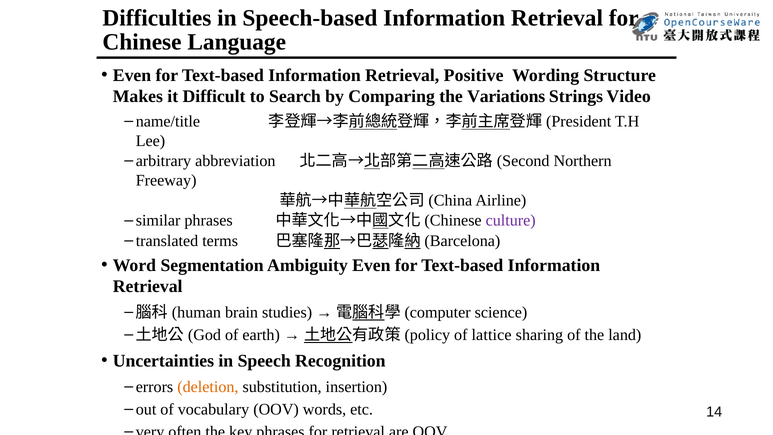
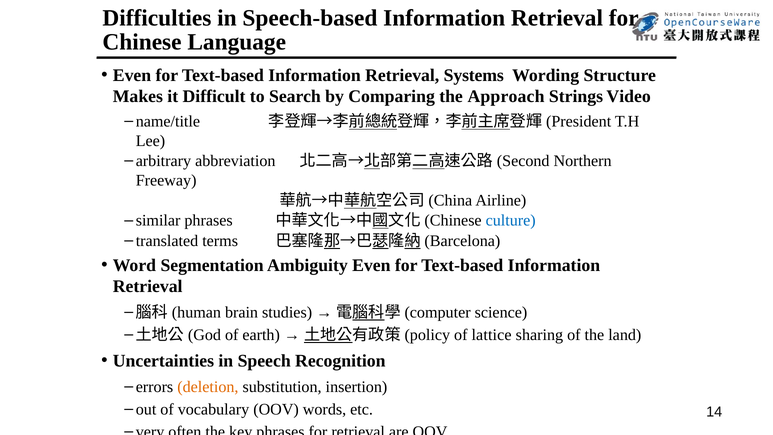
Positive: Positive -> Systems
Variations: Variations -> Approach
culture colour: purple -> blue
